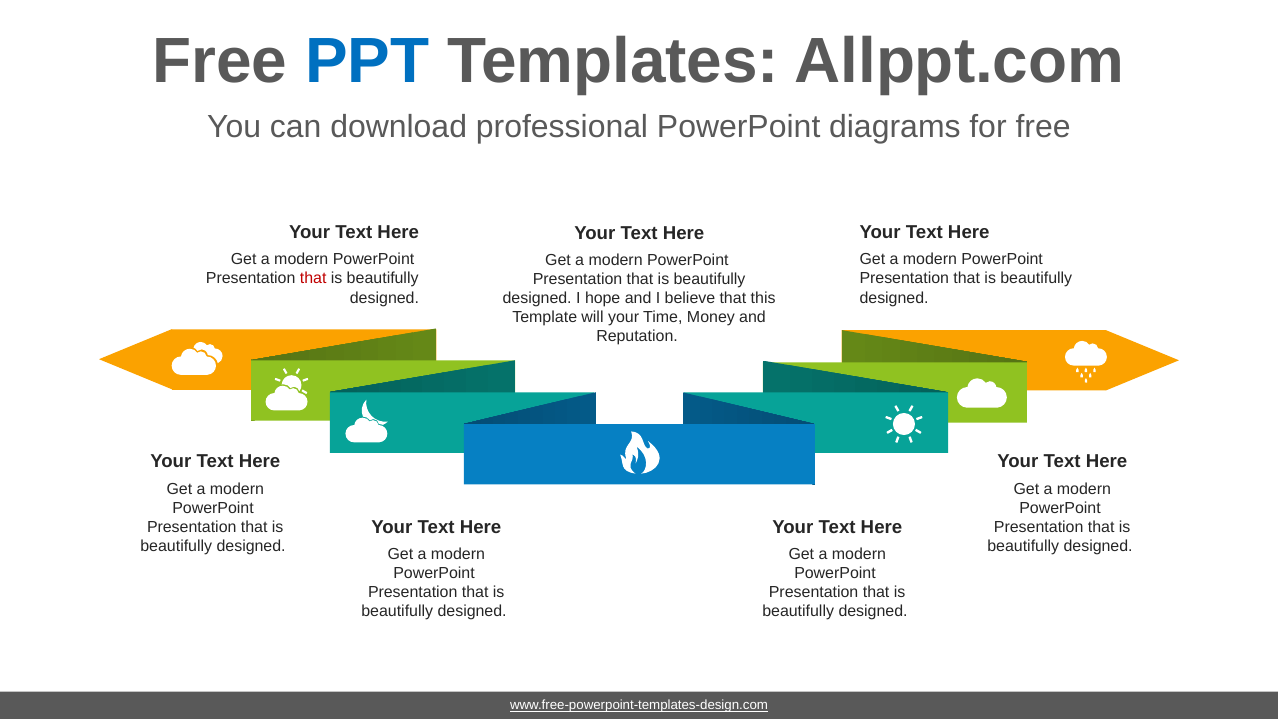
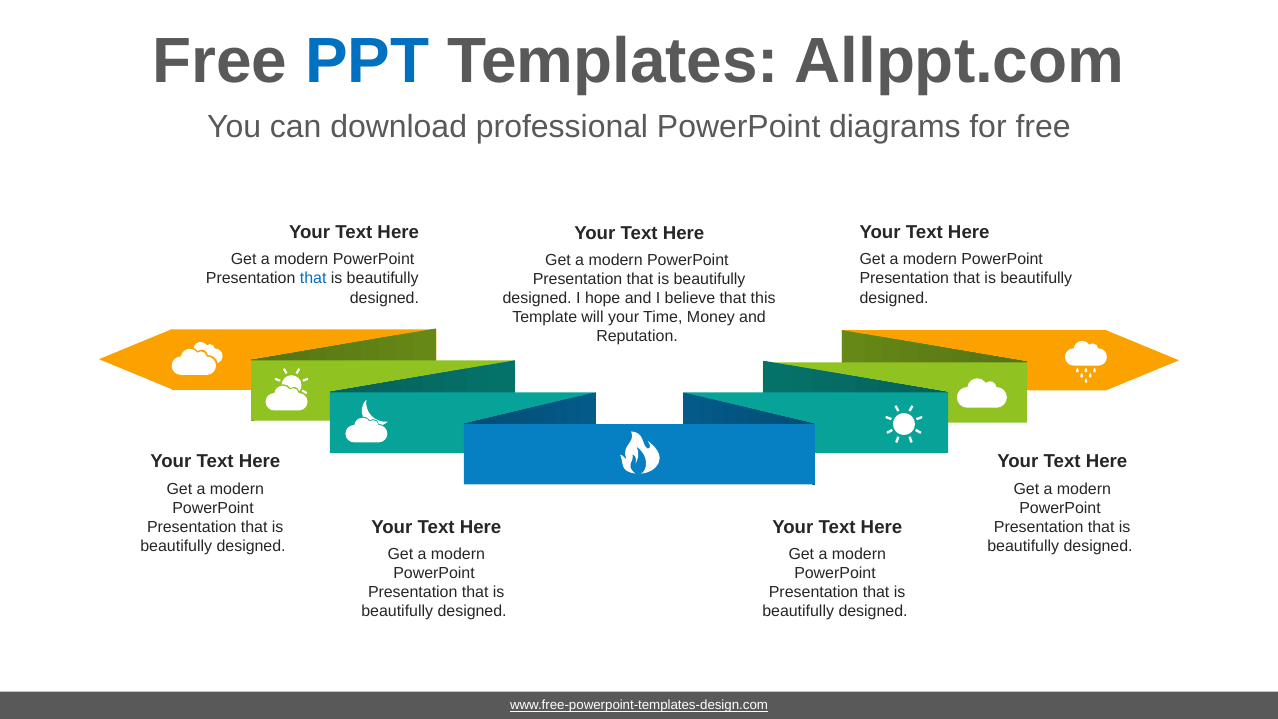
that at (313, 279) colour: red -> blue
